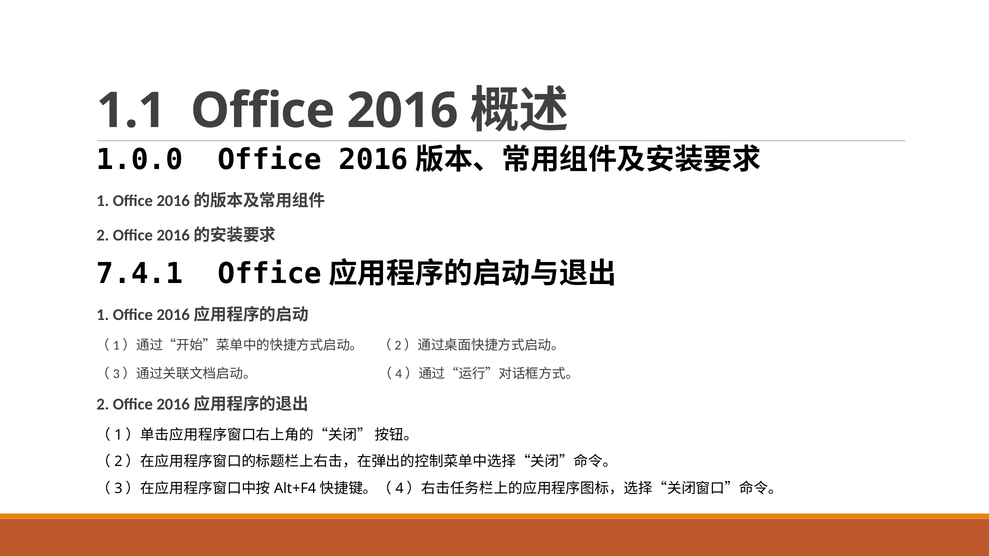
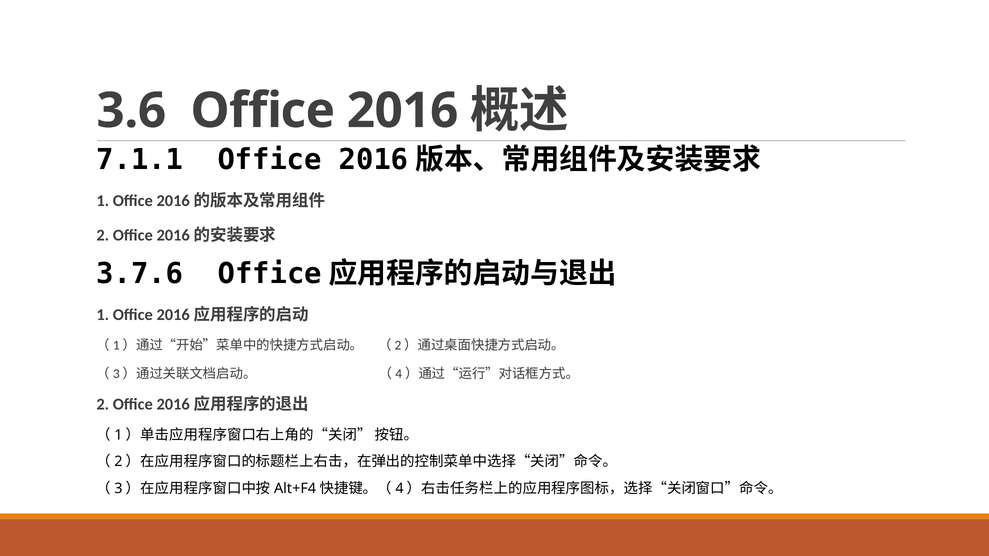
1.1: 1.1 -> 3.6
1.0.0: 1.0.0 -> 7.1.1
7.4.1: 7.4.1 -> 3.7.6
